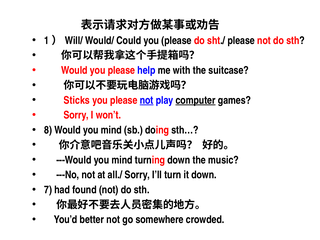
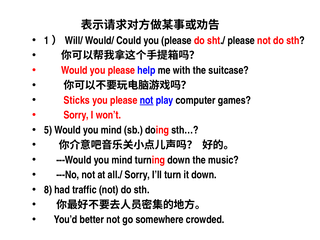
computer underline: present -> none
8: 8 -> 5
7: 7 -> 8
found: found -> traffic
